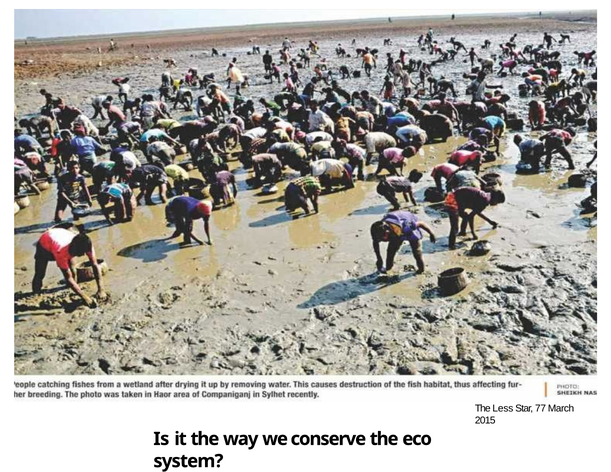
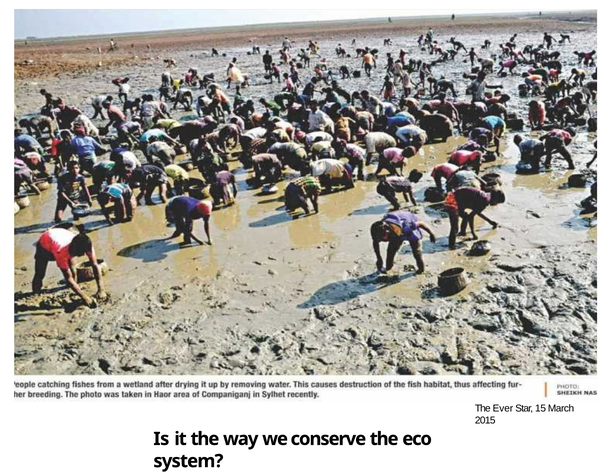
Less: Less -> Ever
77: 77 -> 15
